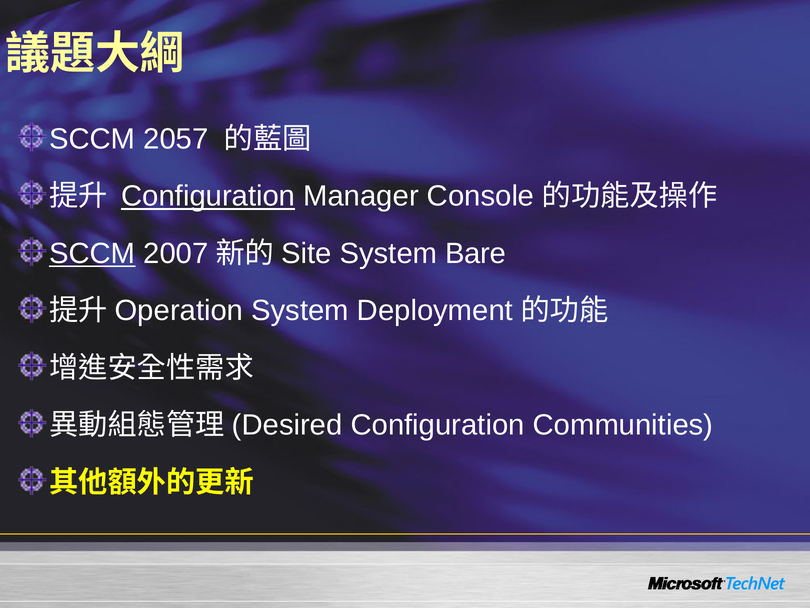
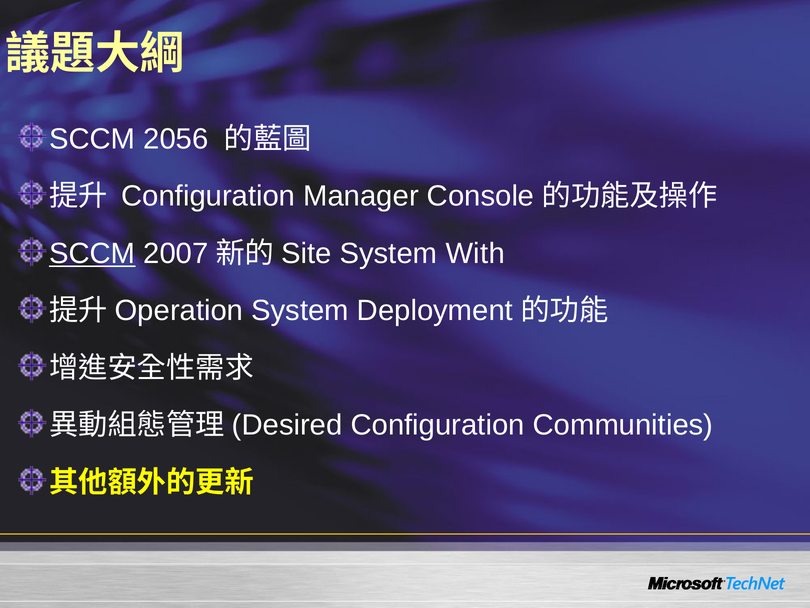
2057: 2057 -> 2056
Configuration at (208, 196) underline: present -> none
Bare: Bare -> With
